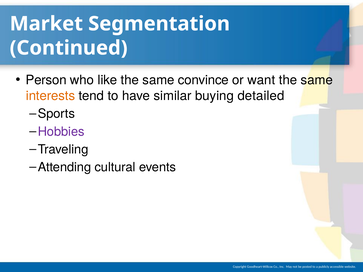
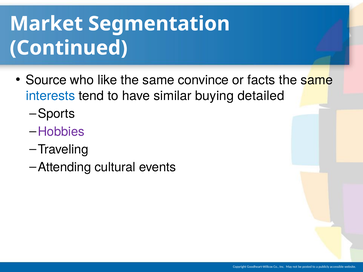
Person: Person -> Source
want: want -> facts
interests colour: orange -> blue
